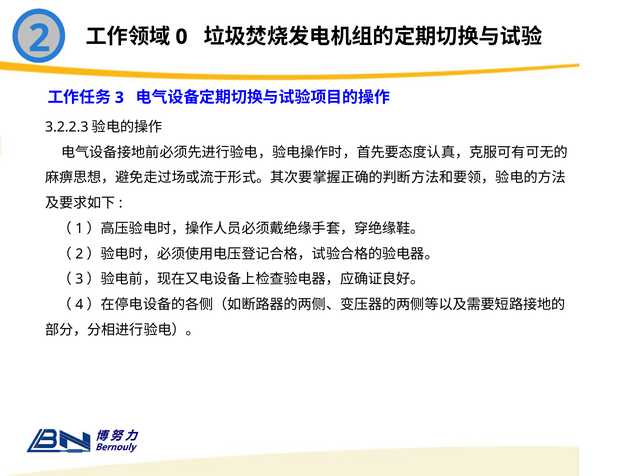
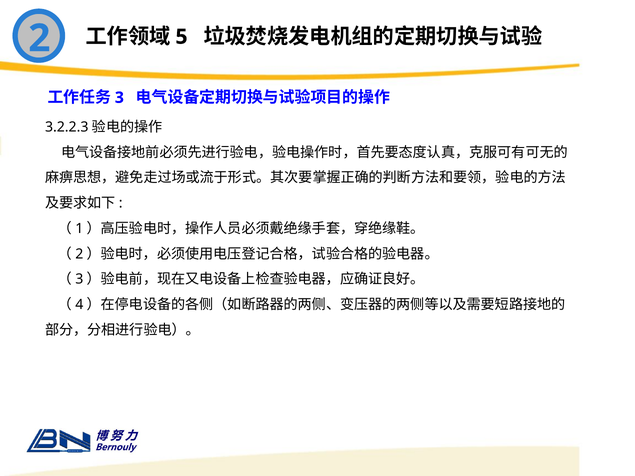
0: 0 -> 5
